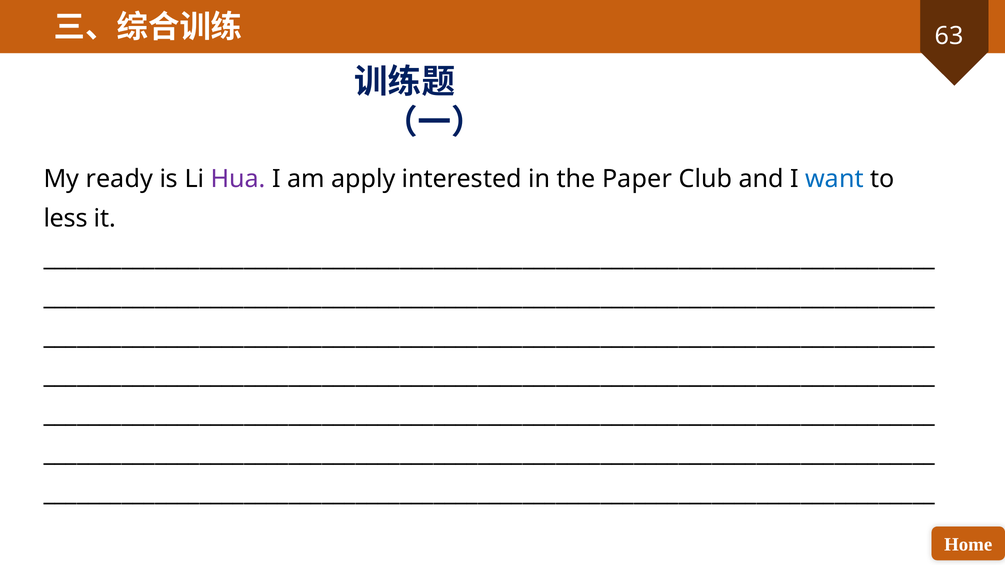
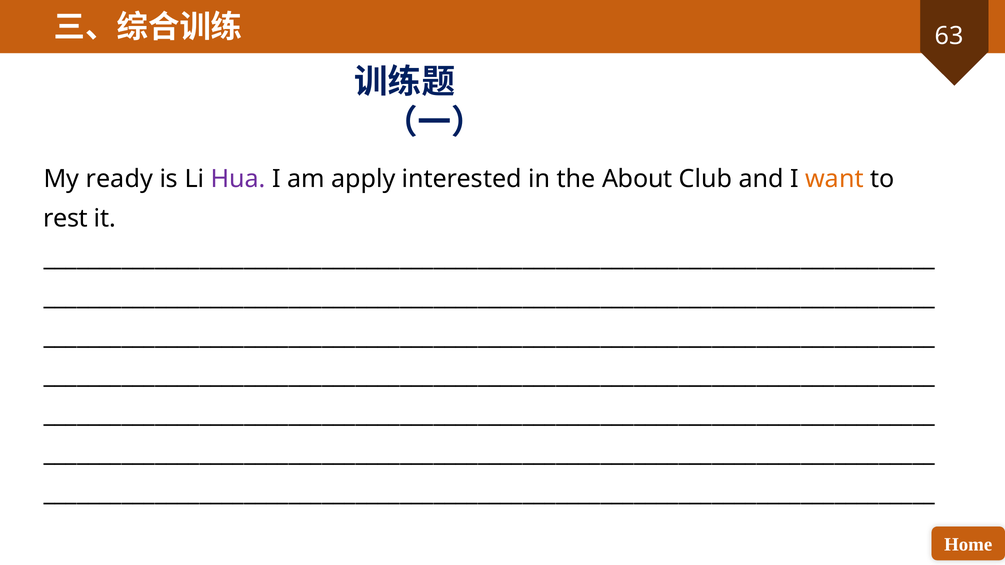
Paper: Paper -> About
want colour: blue -> orange
less: less -> rest
